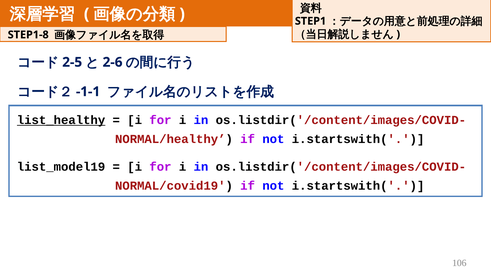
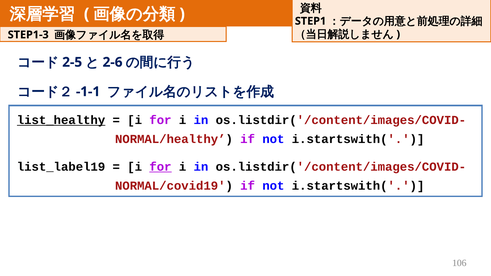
STEP1-8: STEP1-8 -> STEP1-3
list_model19: list_model19 -> list_label19
for at (160, 167) underline: none -> present
